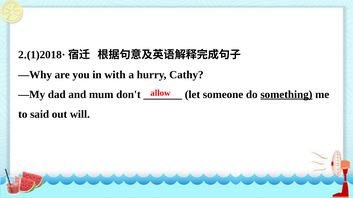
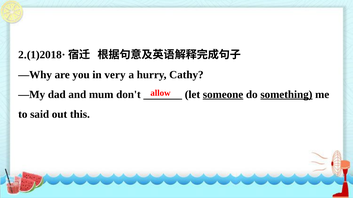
with: with -> very
someone underline: none -> present
will: will -> this
